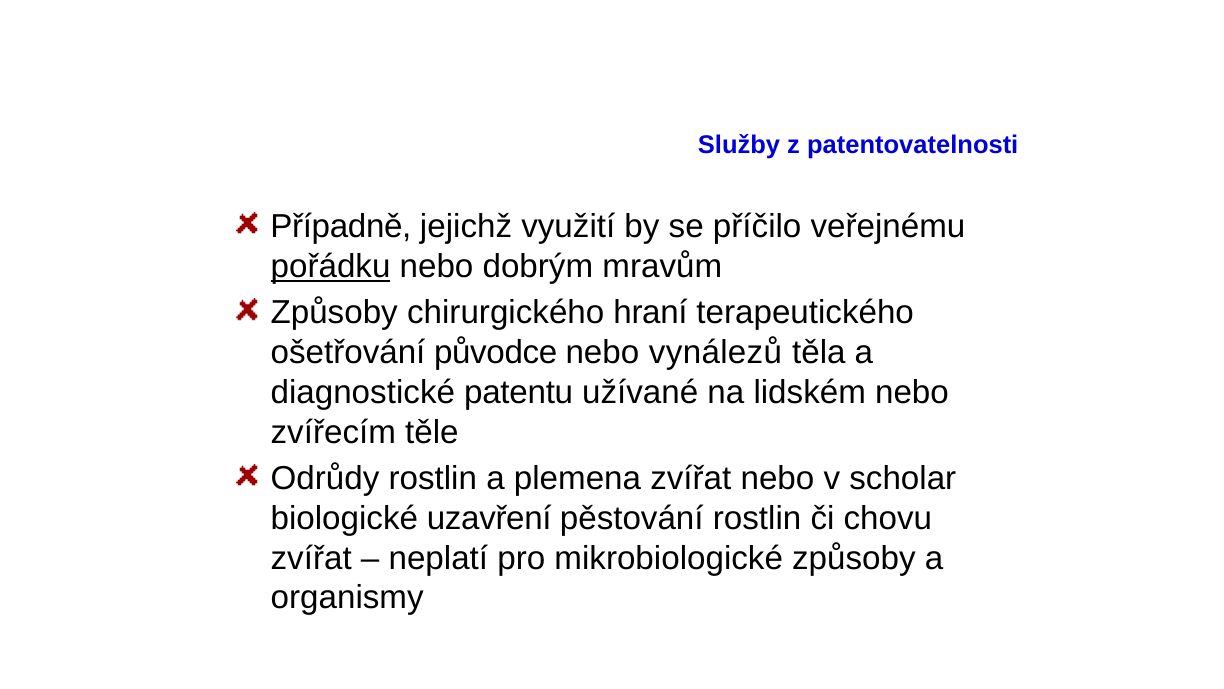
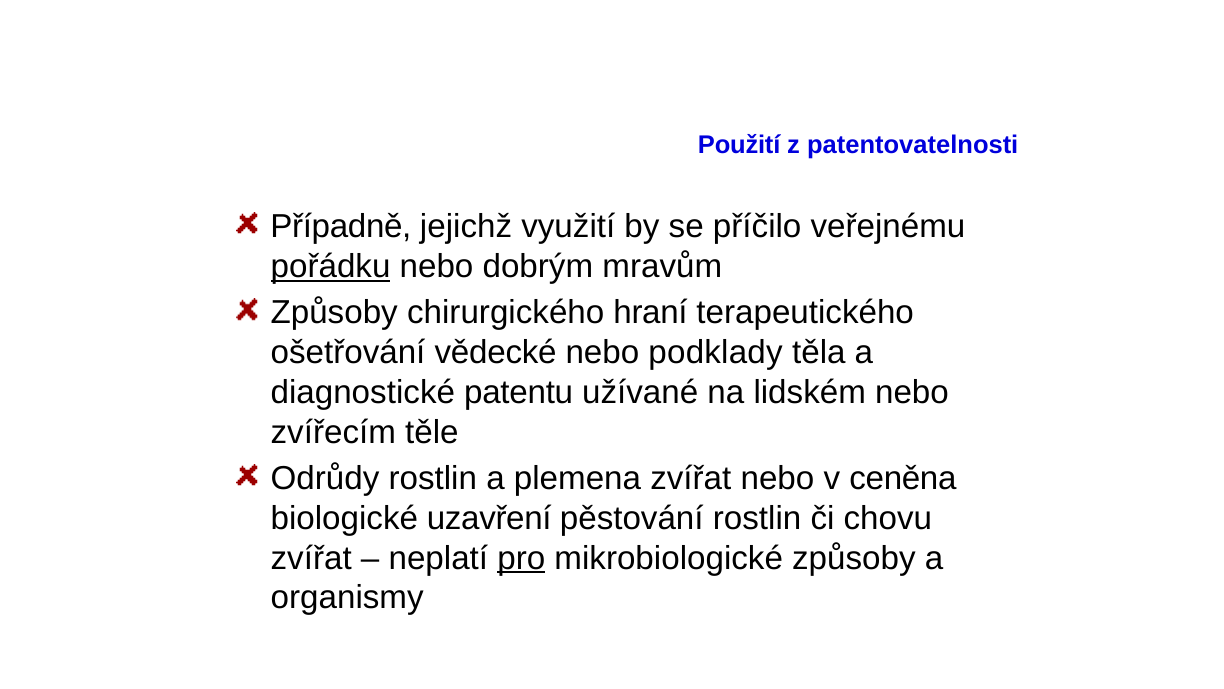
Služby: Služby -> Použití
původce: původce -> vědecké
vynálezů: vynálezů -> podklady
scholar: scholar -> ceněna
pro underline: none -> present
